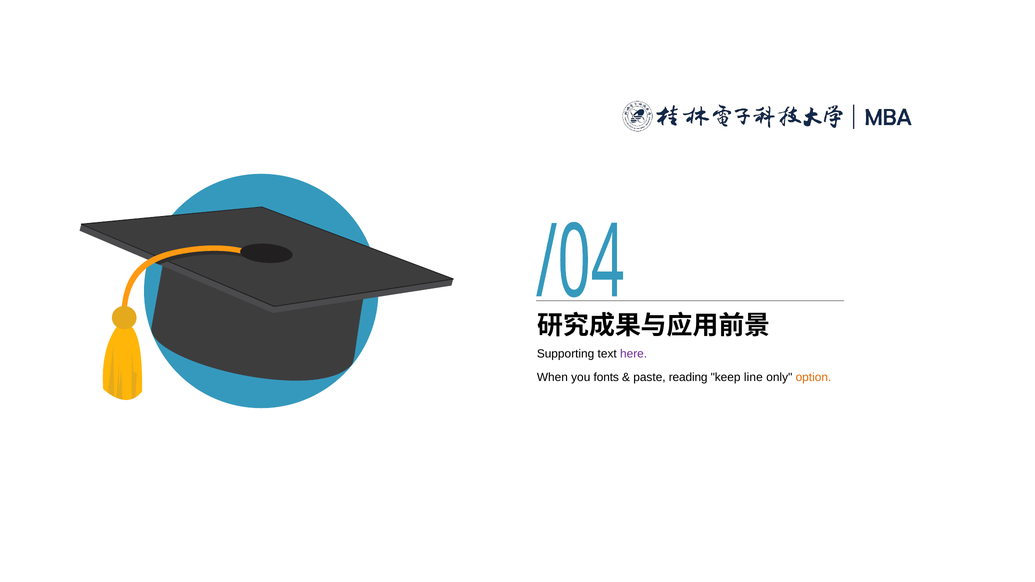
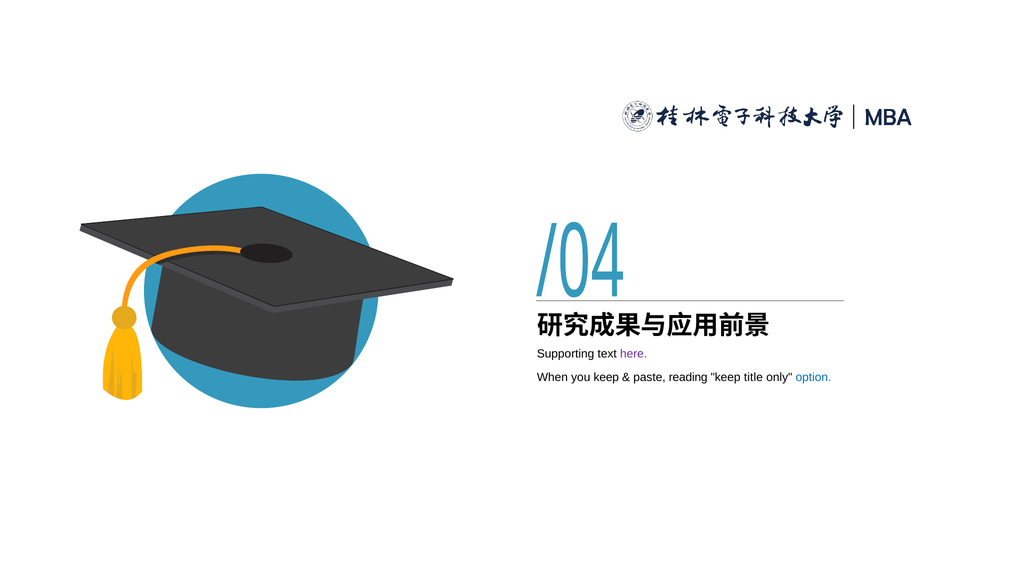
you fonts: fonts -> keep
line: line -> title
option colour: orange -> blue
